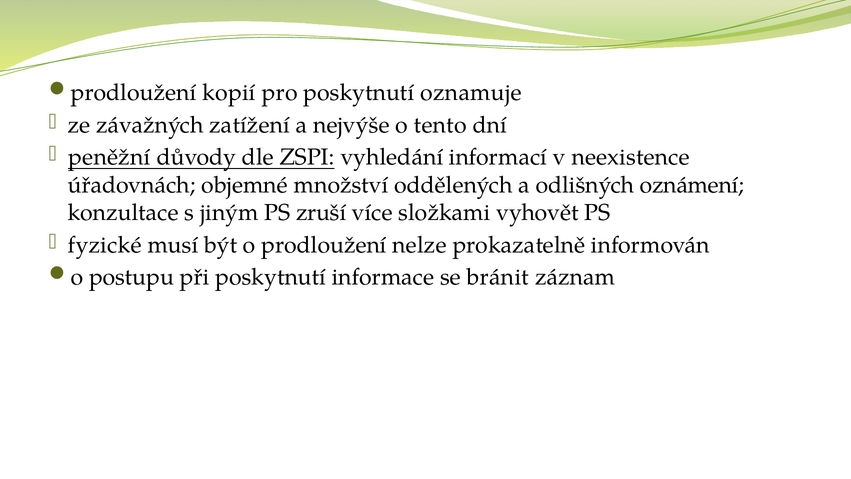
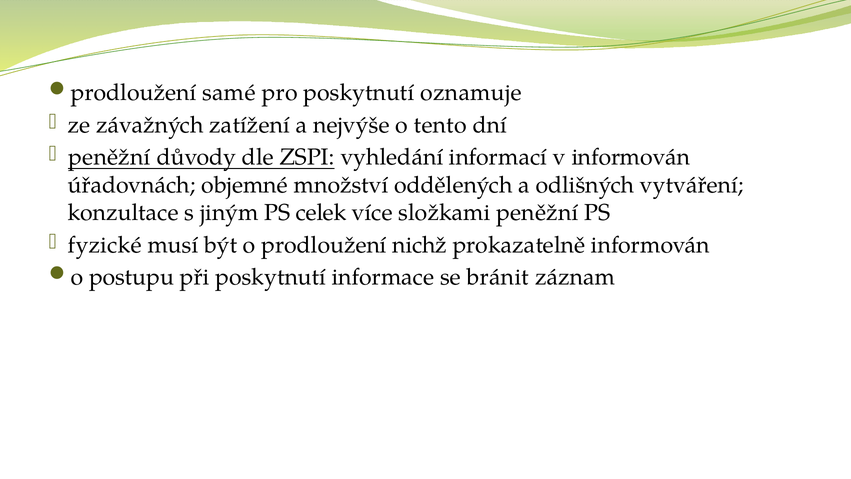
kopií: kopií -> samé
v neexistence: neexistence -> informován
oznámení: oznámení -> vytváření
zruší: zruší -> celek
složkami vyhovět: vyhovět -> peněžní
nelze: nelze -> nichž
